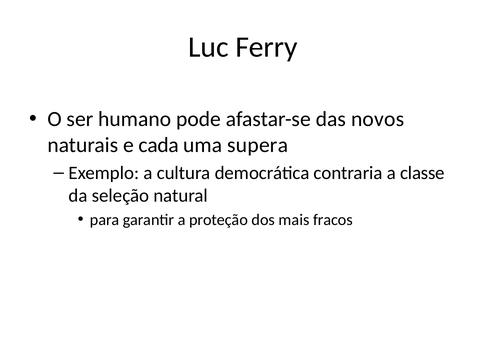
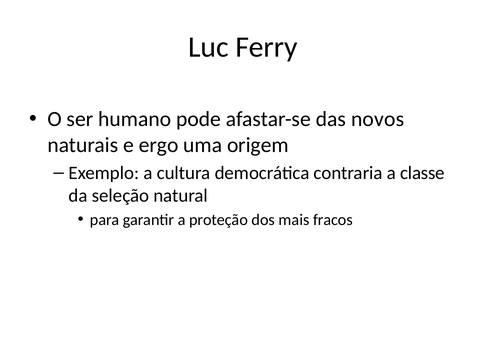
cada: cada -> ergo
supera: supera -> origem
